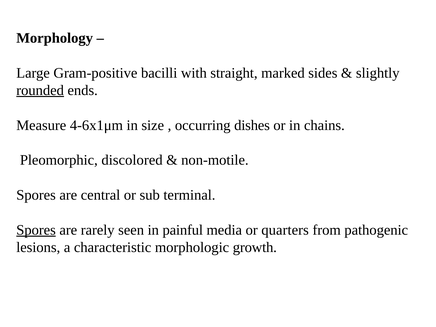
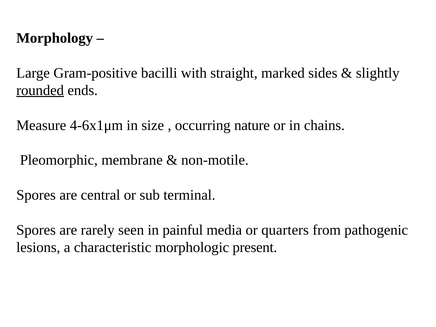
dishes: dishes -> nature
discolored: discolored -> membrane
Spores at (36, 230) underline: present -> none
growth: growth -> present
